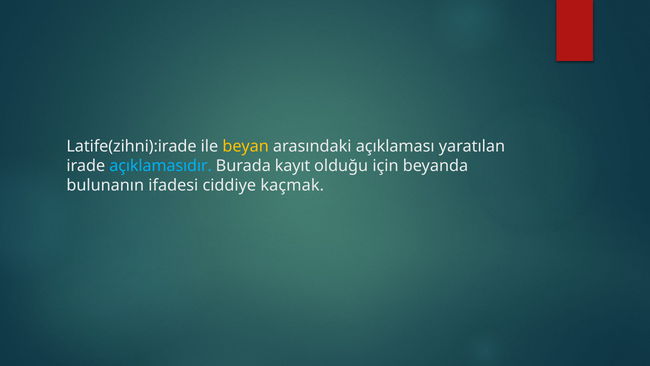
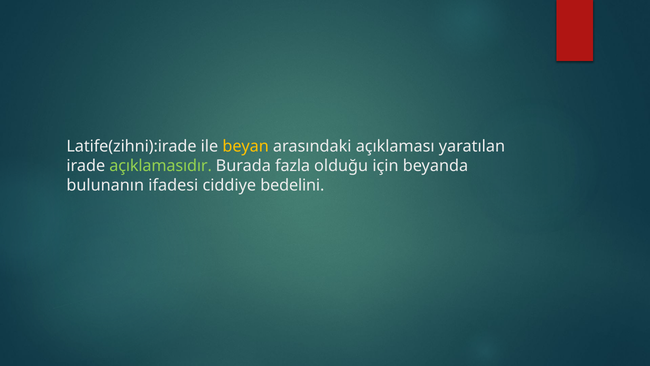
açıklamasıdır colour: light blue -> light green
kayıt: kayıt -> fazla
kaçmak: kaçmak -> bedelini
